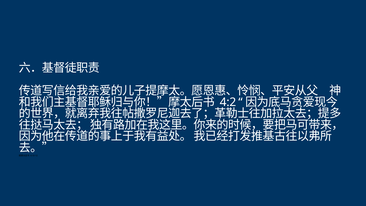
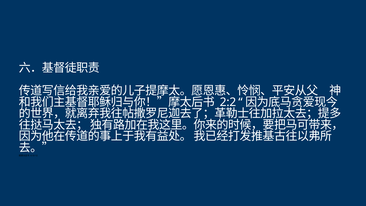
4:2: 4:2 -> 2:2
